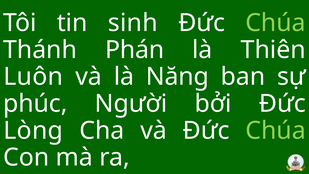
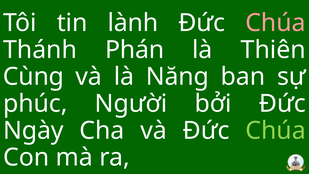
sinh: sinh -> lành
Chúa at (275, 23) colour: light green -> pink
Luôn: Luôn -> Cùng
Lòng: Lòng -> Ngày
